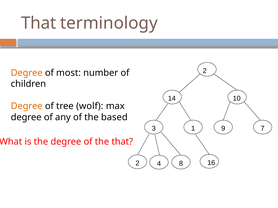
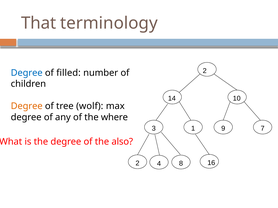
Degree at (27, 73) colour: orange -> blue
most: most -> filled
based: based -> where
the that: that -> also
